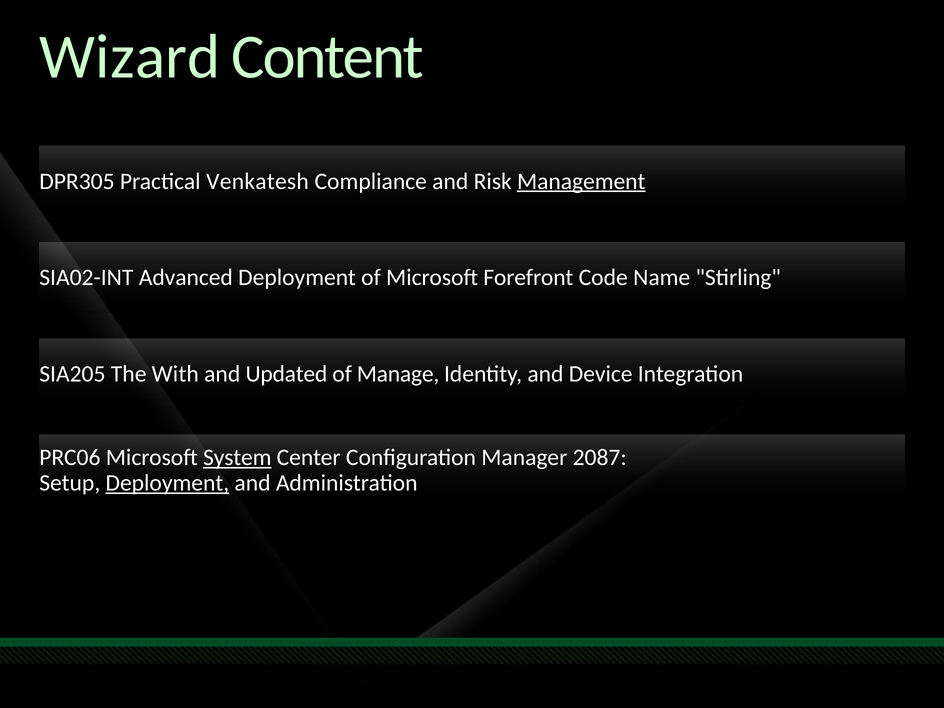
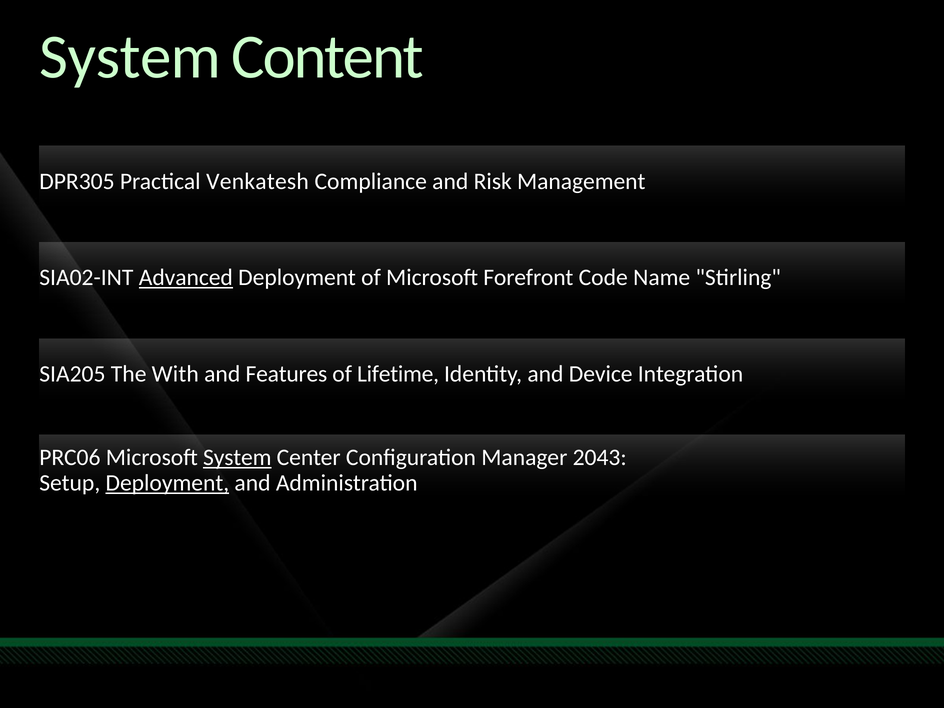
Wizard at (130, 57): Wizard -> System
Management underline: present -> none
Advanced underline: none -> present
Updated: Updated -> Features
Manage: Manage -> Lifetime
2087: 2087 -> 2043
